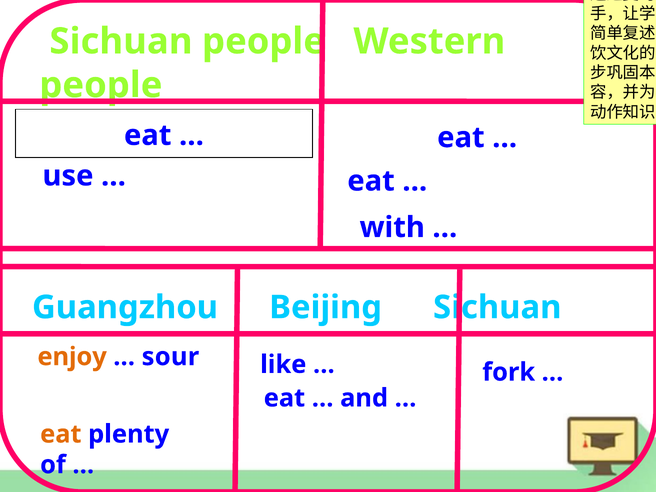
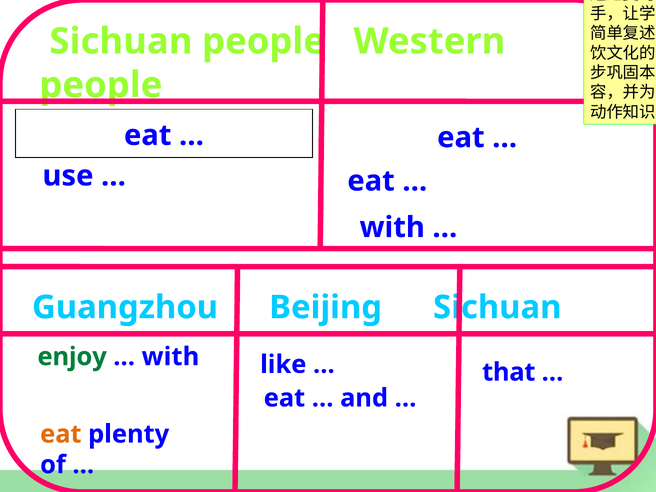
enjoy colour: orange -> green
sour at (170, 357): sour -> with
fork: fork -> that
